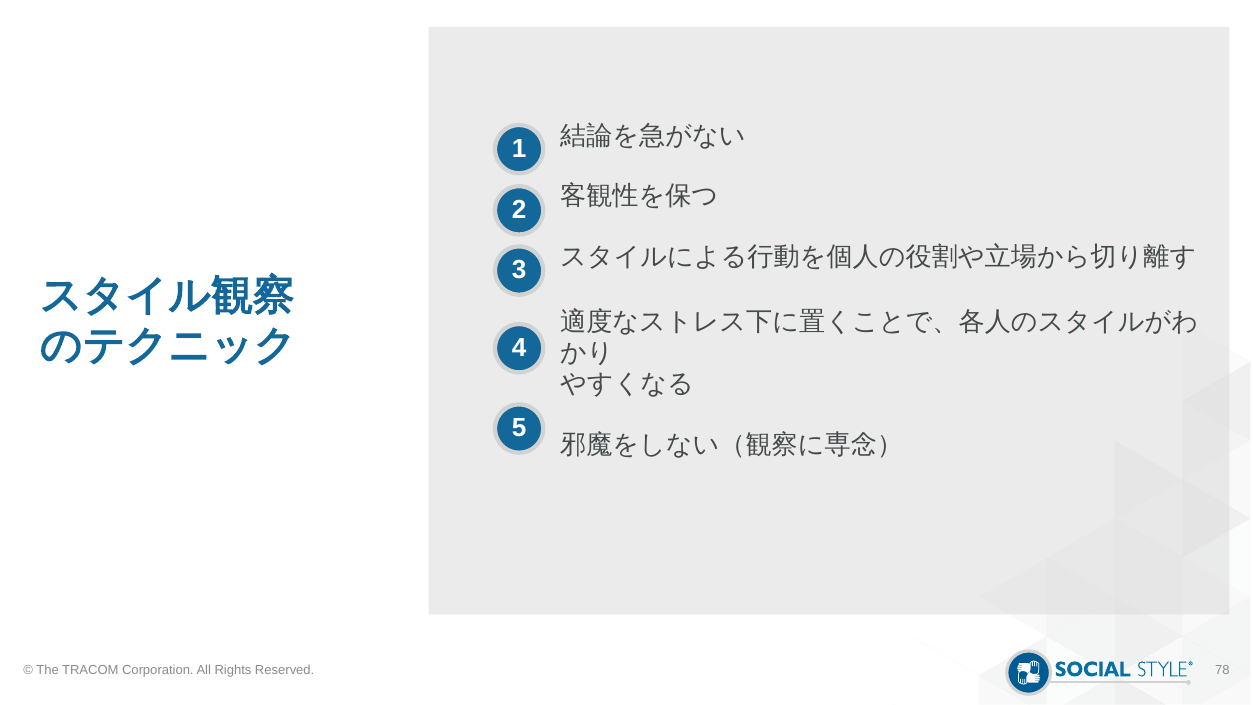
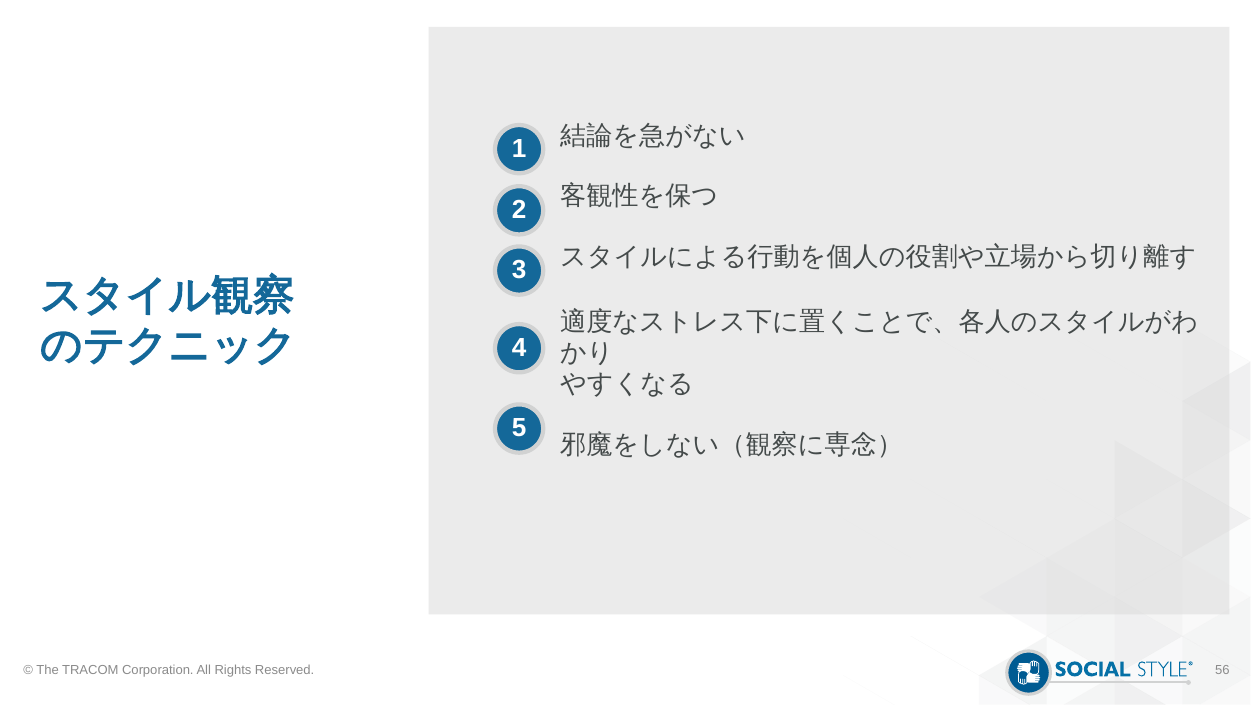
78: 78 -> 56
